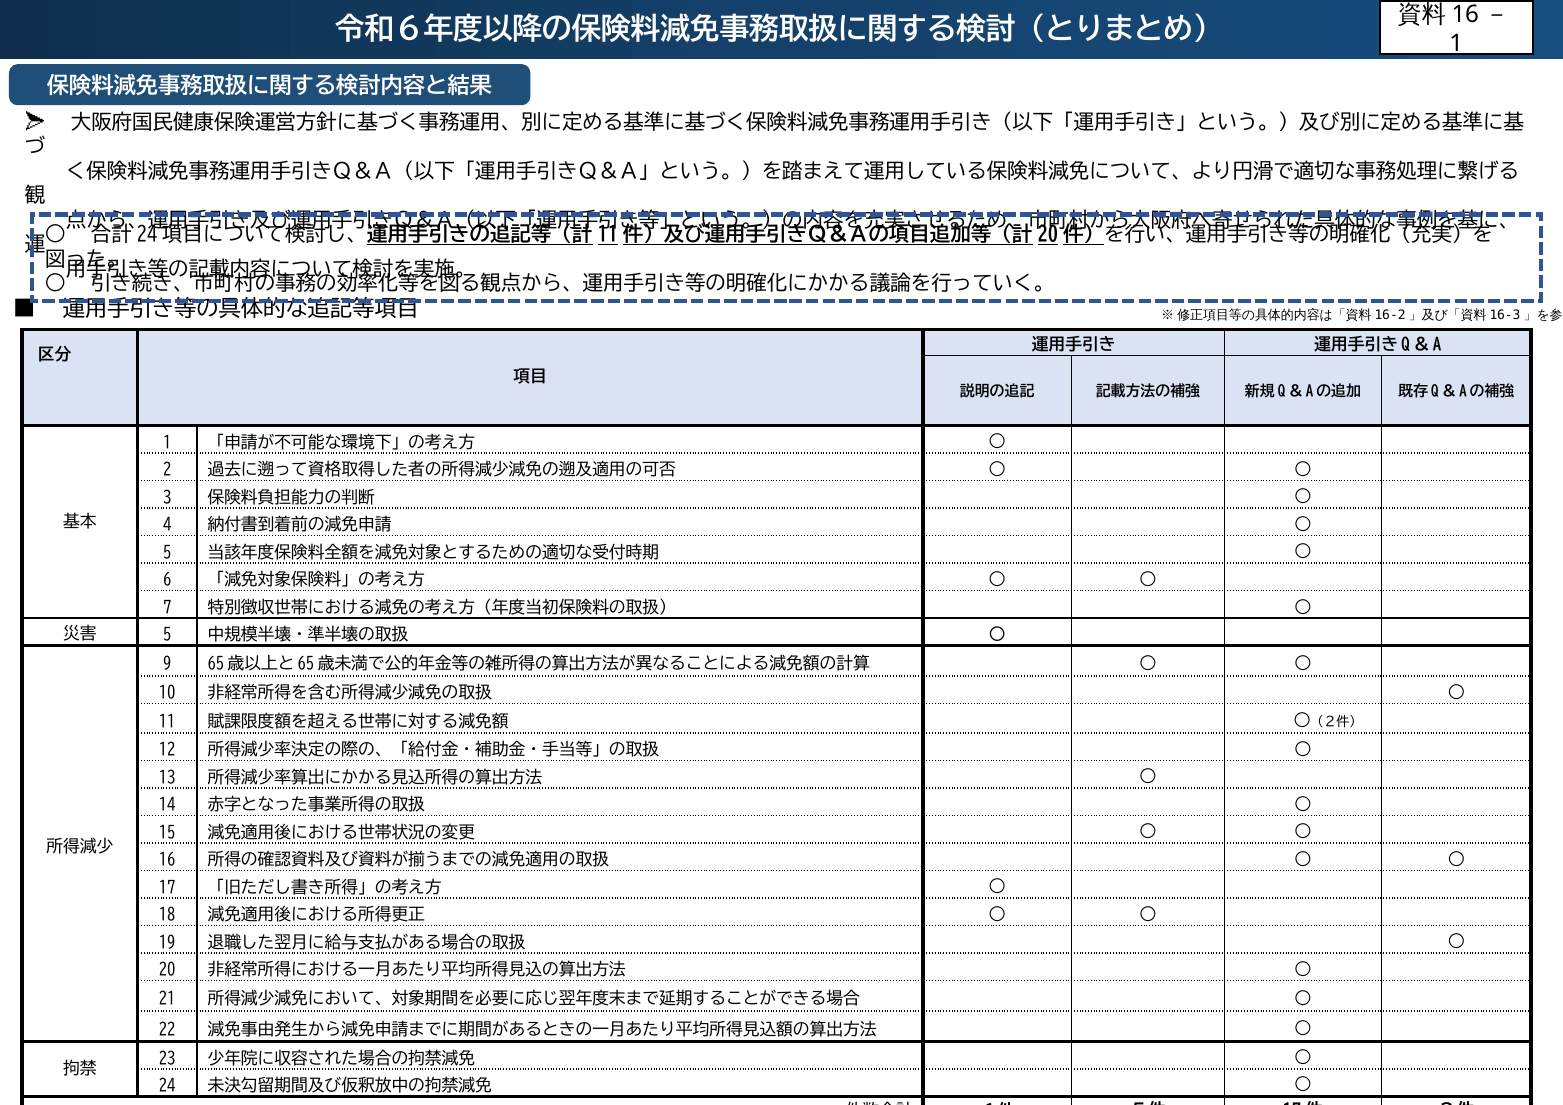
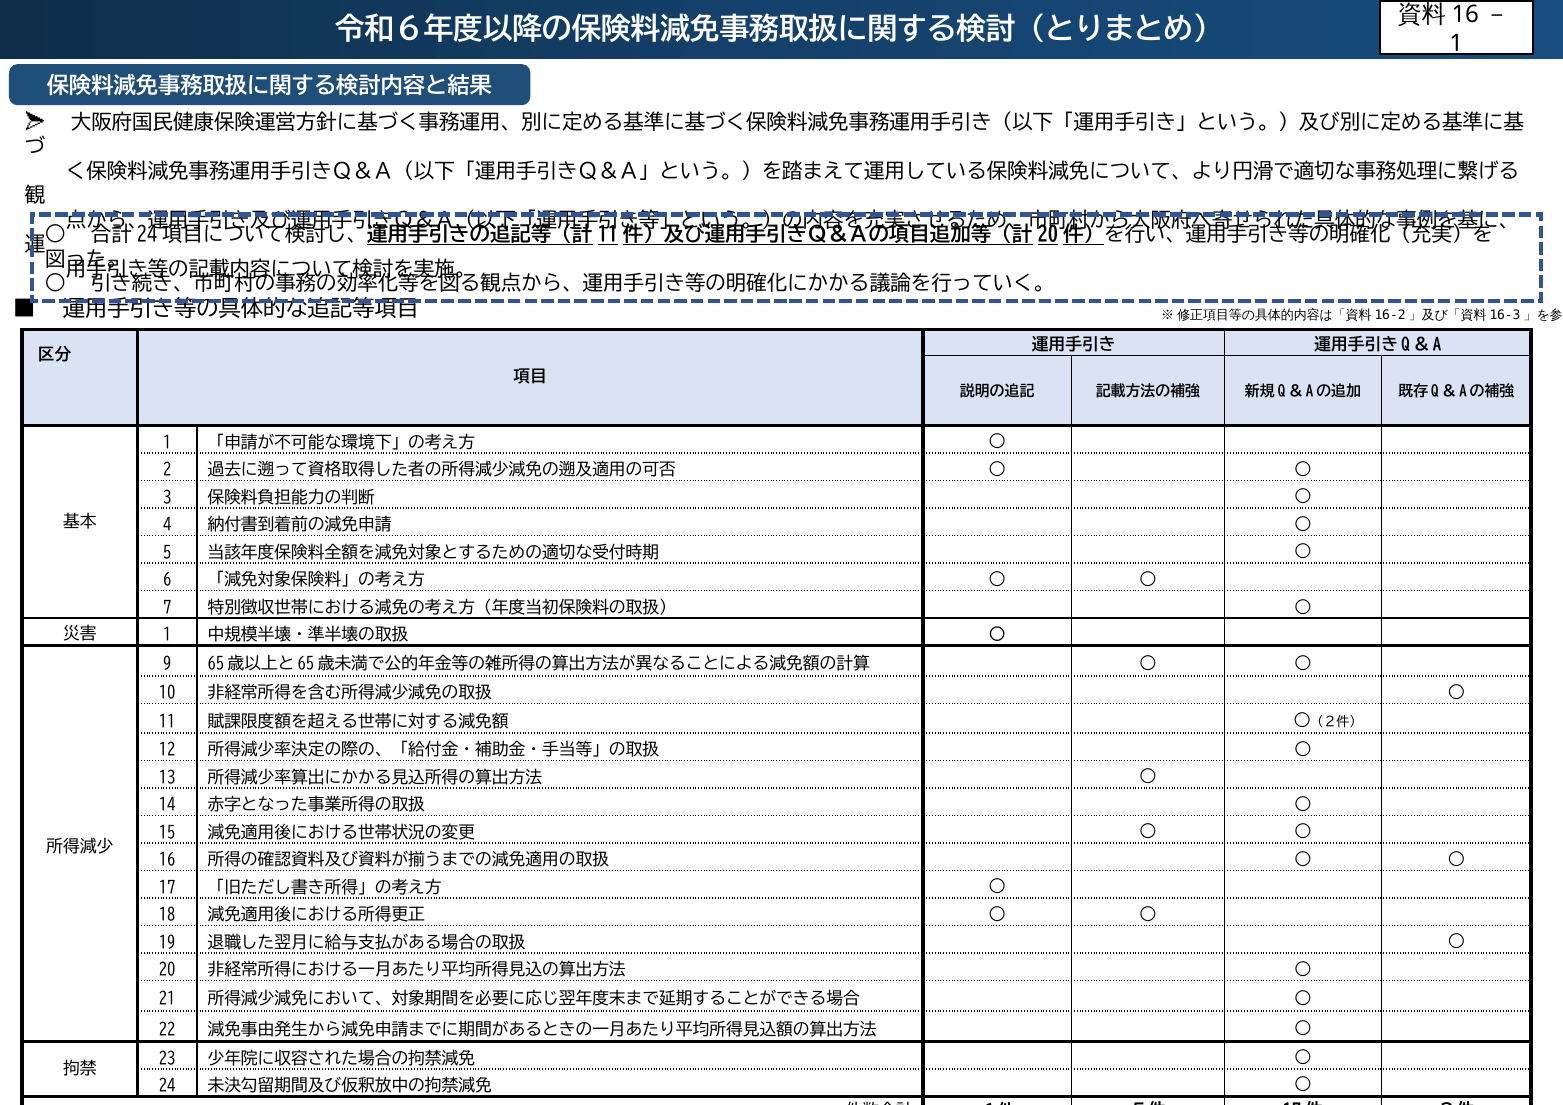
5 at (167, 635): 5 -> 1
